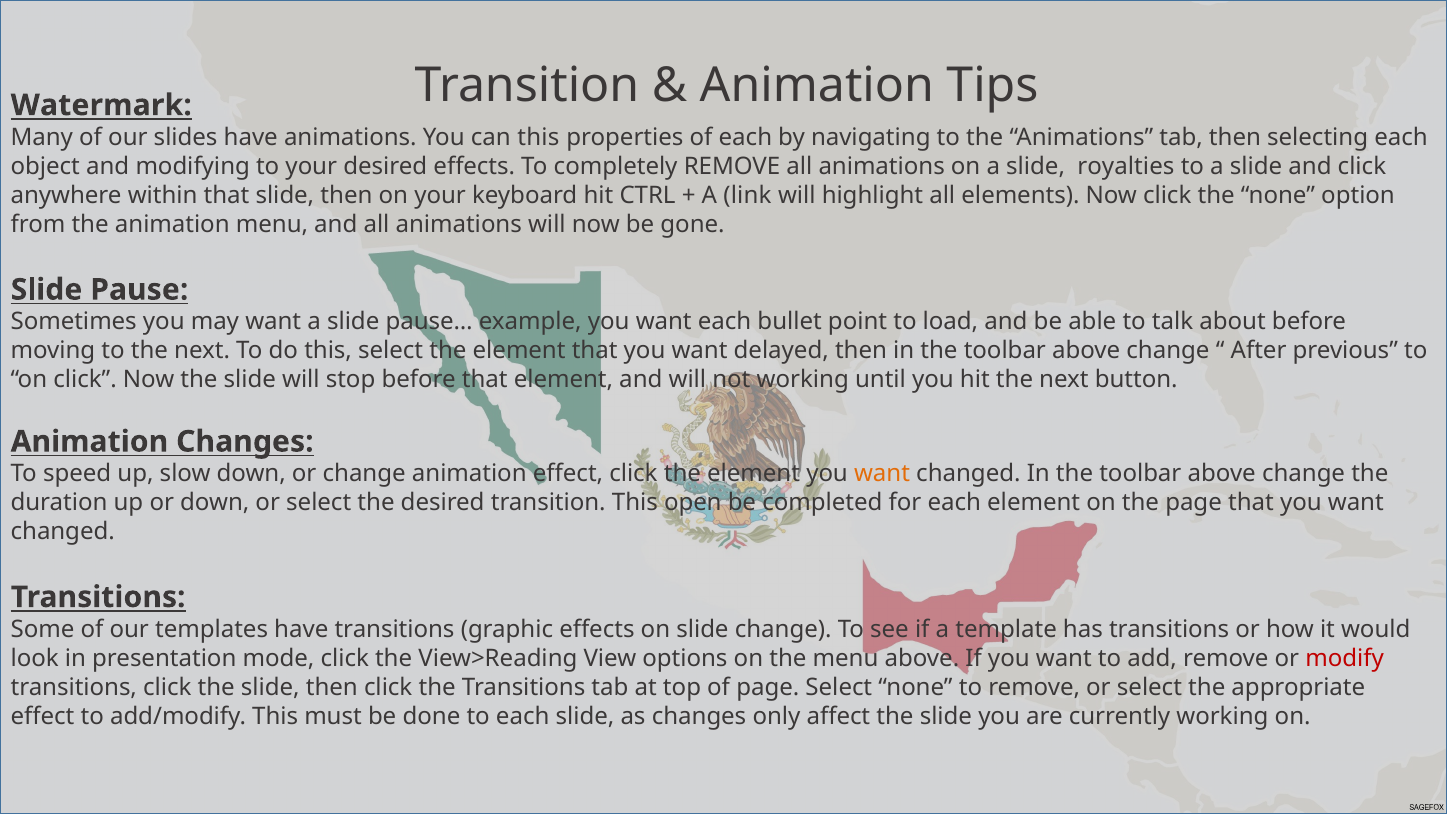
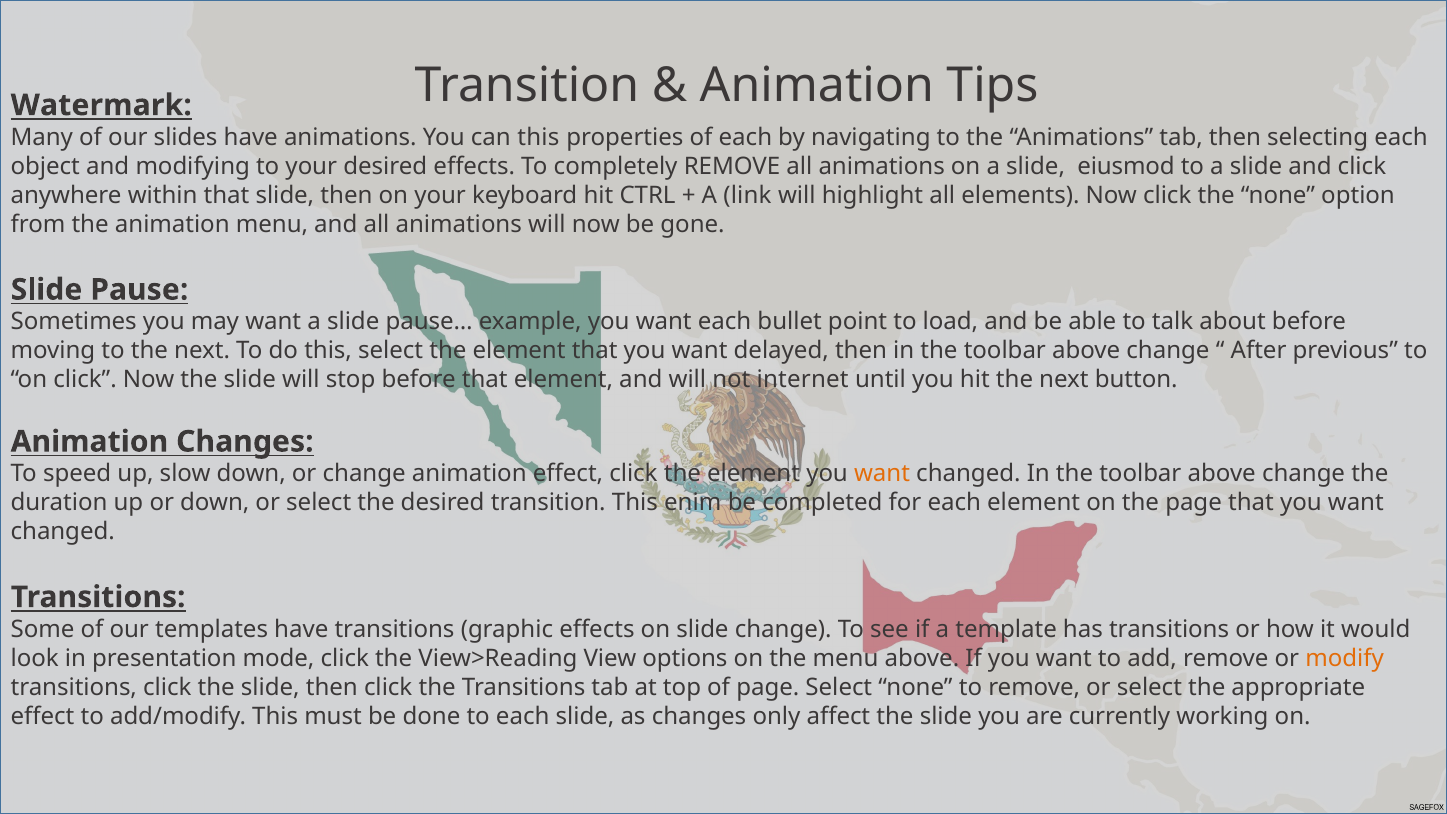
royalties: royalties -> eiusmod
not working: working -> internet
open: open -> enim
modify colour: red -> orange
